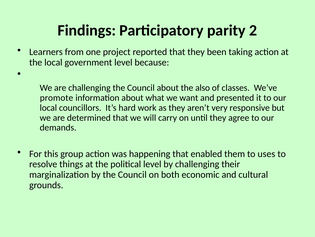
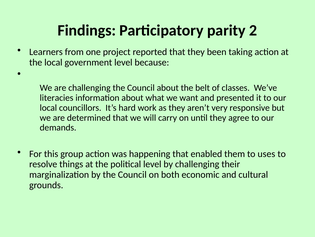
also: also -> belt
promote: promote -> literacies
